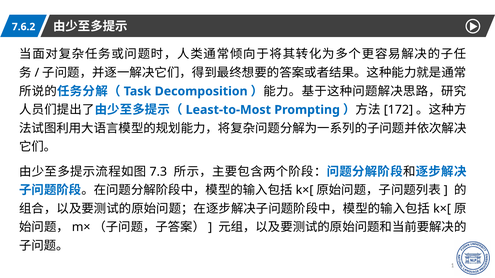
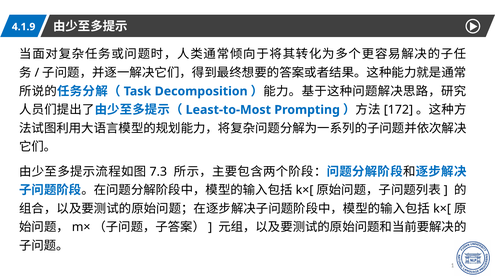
7.6.2: 7.6.2 -> 4.1.9
